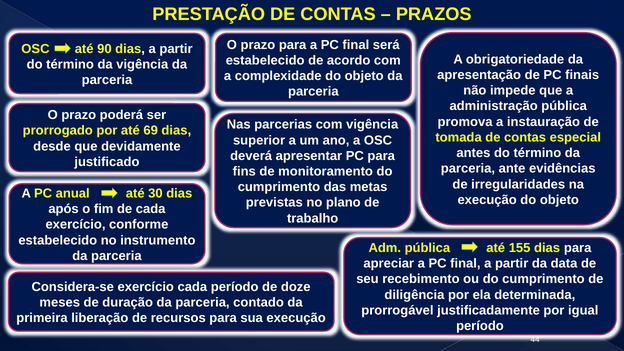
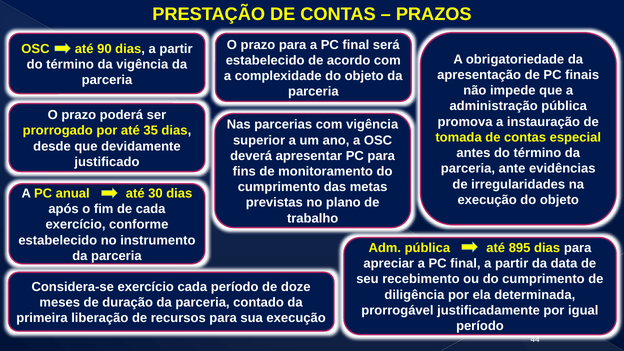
69: 69 -> 35
155: 155 -> 895
